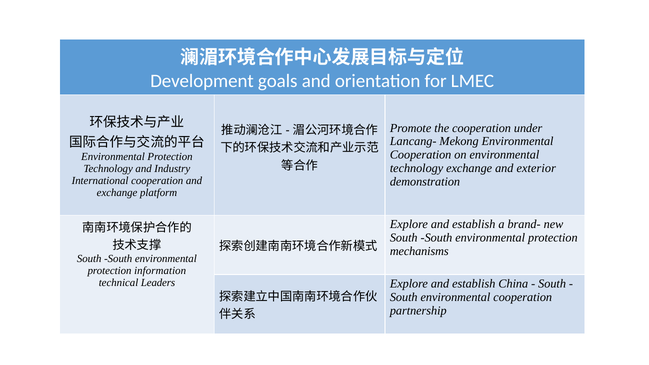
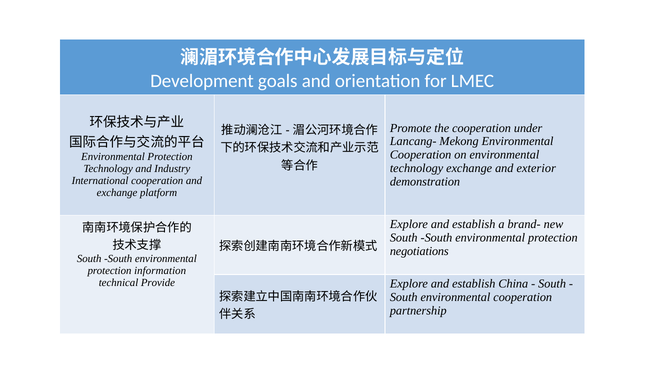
mechanisms: mechanisms -> negotiations
Leaders: Leaders -> Provide
